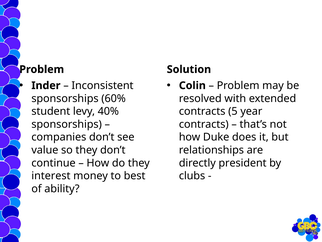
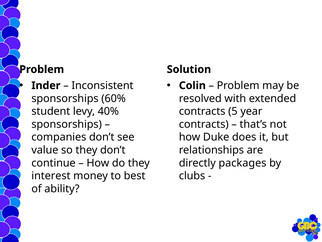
president: president -> packages
